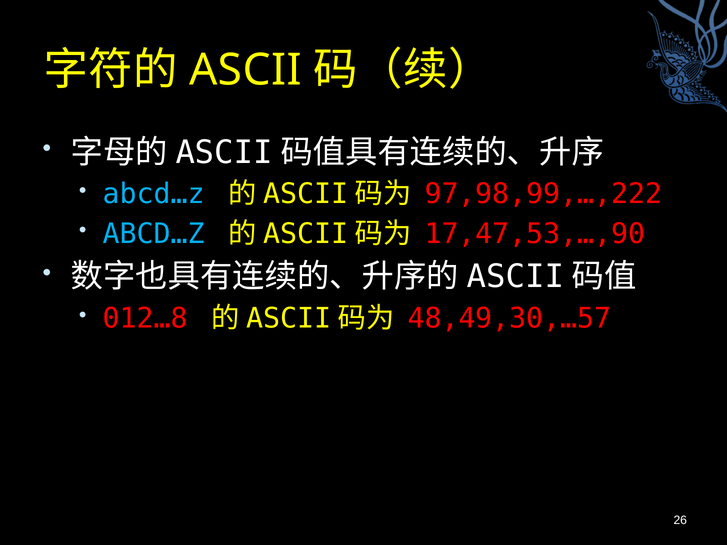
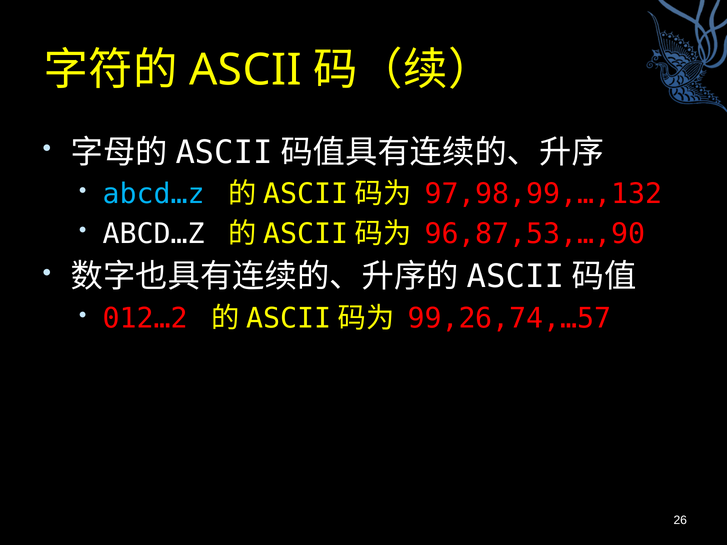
97,98,99,…,222: 97,98,99,…,222 -> 97,98,99,…,132
ABCD…Z at (154, 234) colour: light blue -> white
17,47,53,…,90: 17,47,53,…,90 -> 96,87,53,…,90
012…8: 012…8 -> 012…2
48,49,30,…57: 48,49,30,…57 -> 99,26,74,…57
